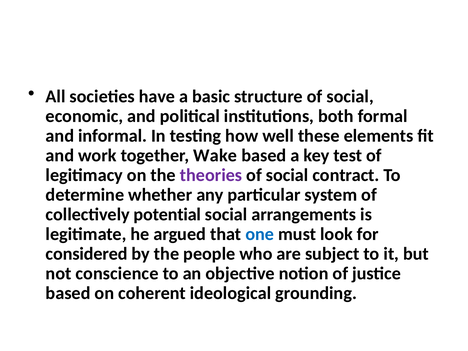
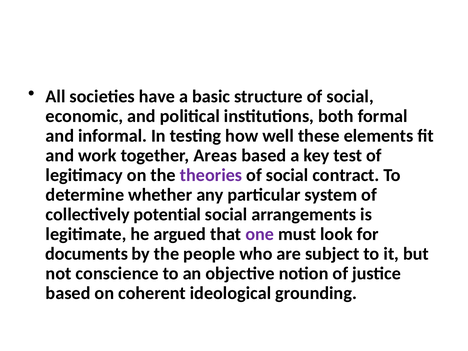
Wake: Wake -> Areas
one colour: blue -> purple
considered: considered -> documents
